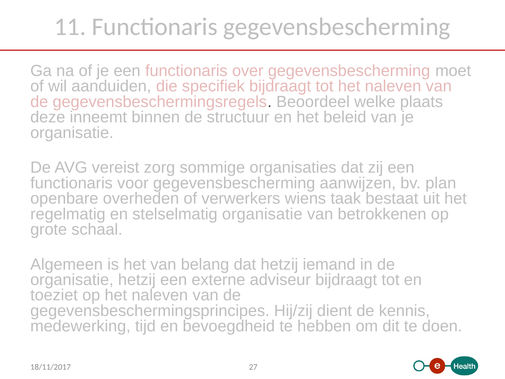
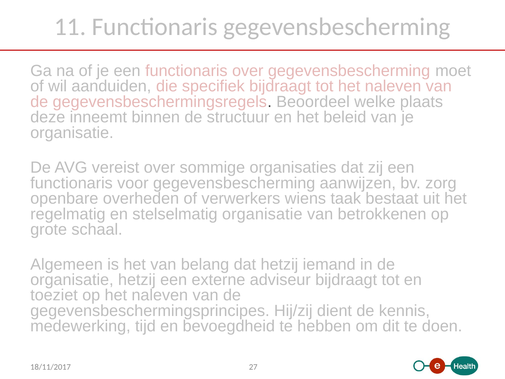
vereist zorg: zorg -> over
plan: plan -> zorg
